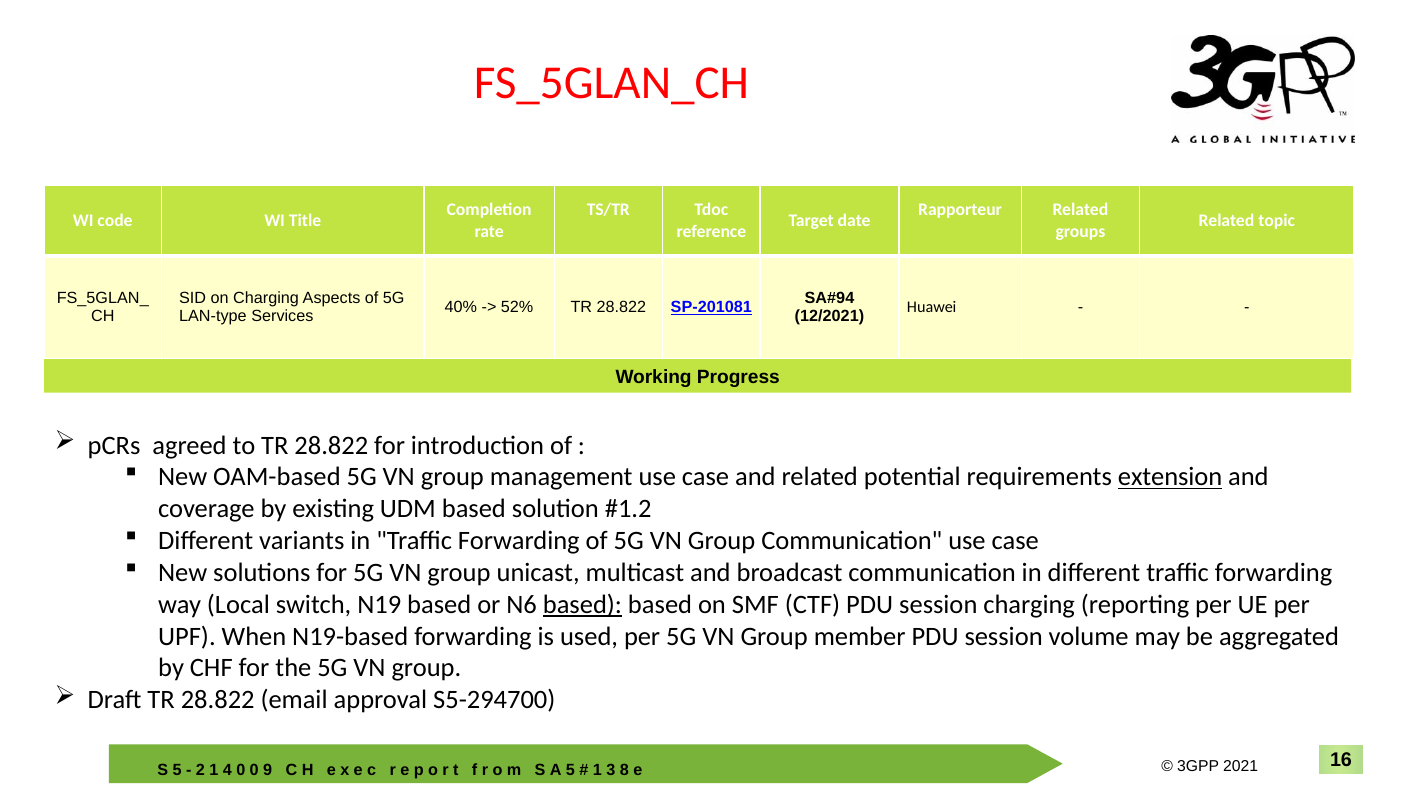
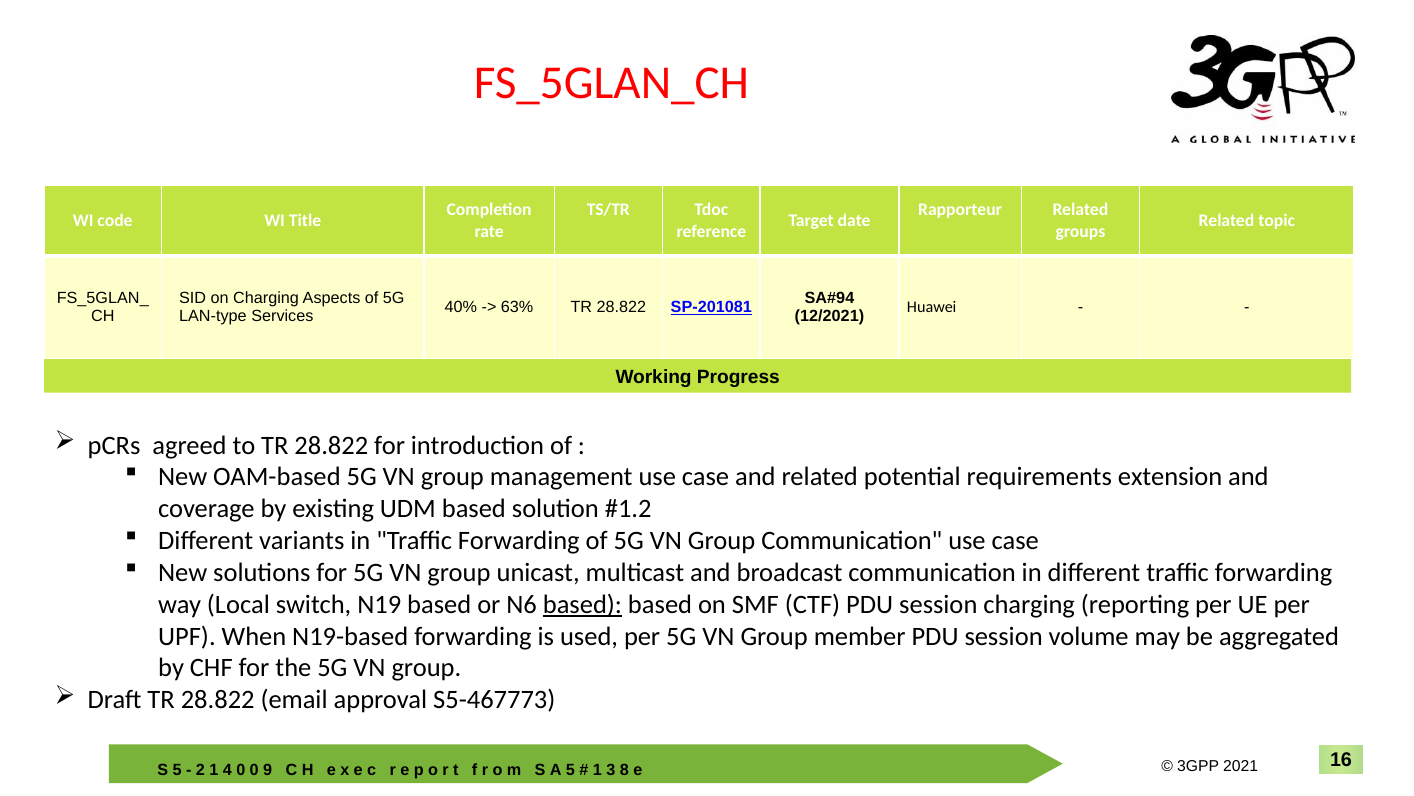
52%: 52% -> 63%
extension underline: present -> none
S5-294700: S5-294700 -> S5-467773
